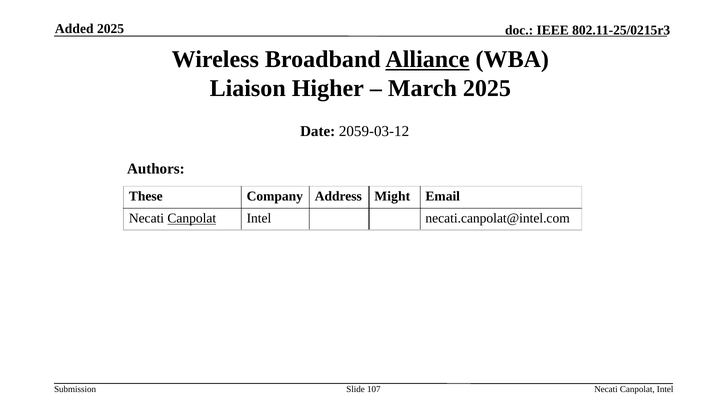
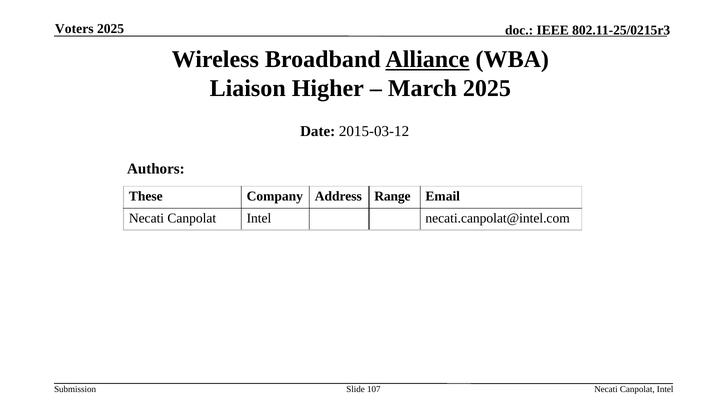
Added: Added -> Voters
2059-03-12: 2059-03-12 -> 2015-03-12
Might: Might -> Range
Canpolat at (192, 218) underline: present -> none
